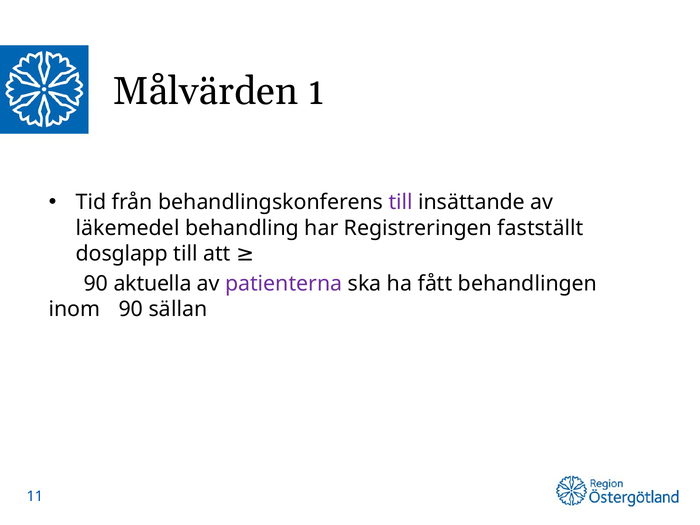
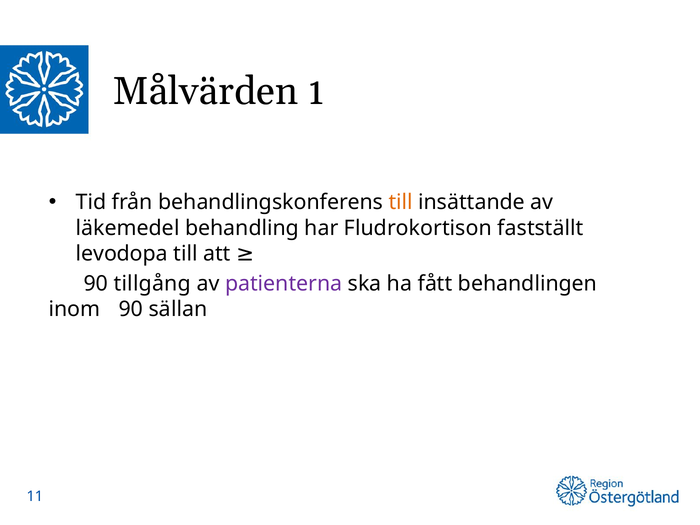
till at (401, 202) colour: purple -> orange
Registreringen: Registreringen -> Fludrokortison
dosglapp: dosglapp -> levodopa
aktuella: aktuella -> tillgång
